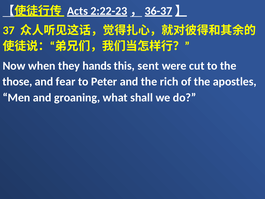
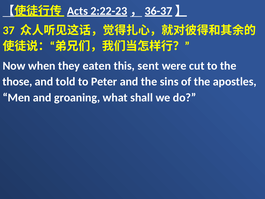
hands: hands -> eaten
fear: fear -> told
rich: rich -> sins
